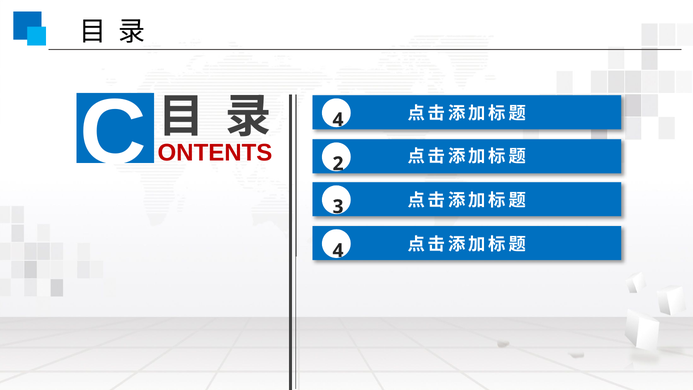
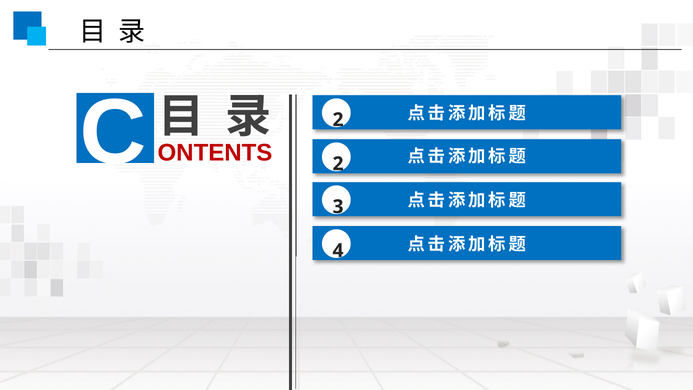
C 4: 4 -> 2
